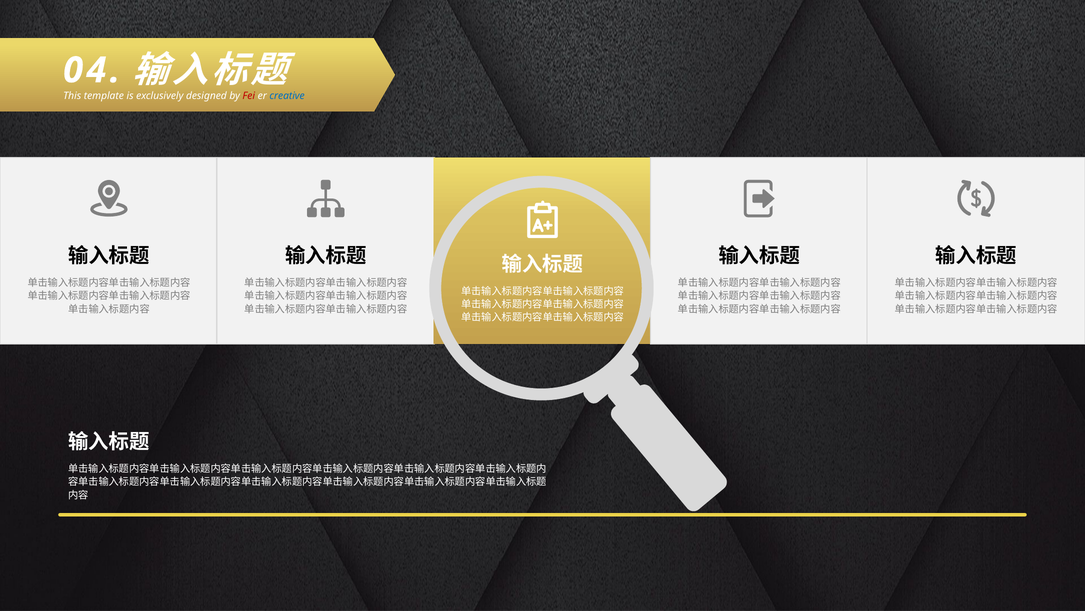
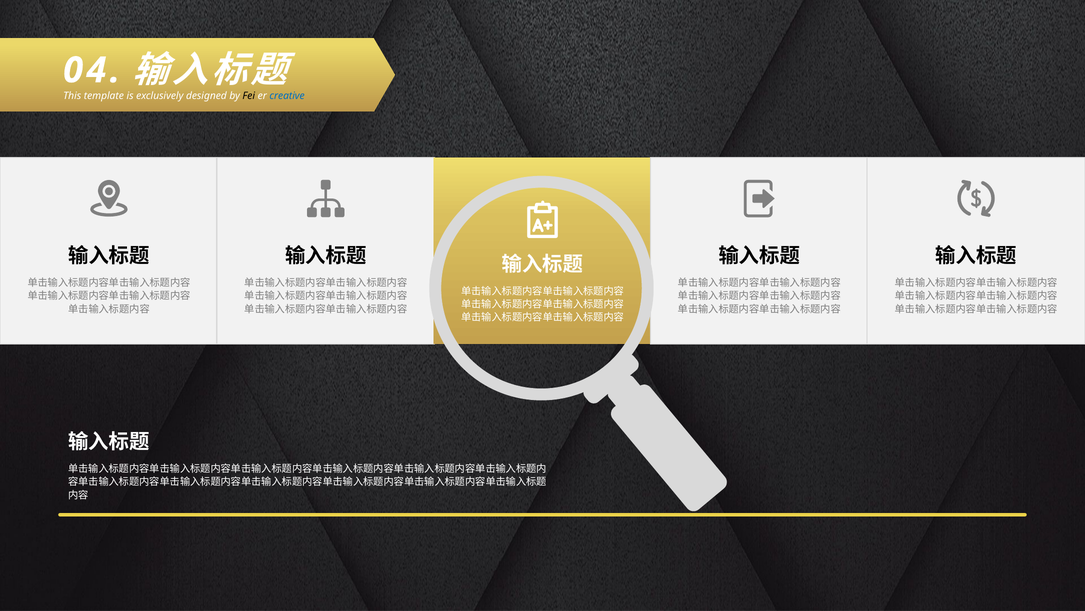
Fei colour: red -> black
